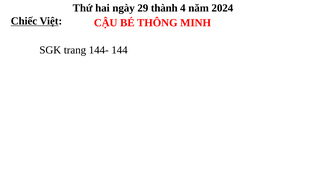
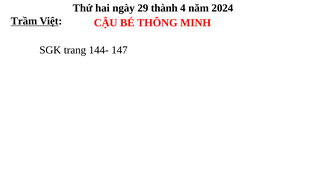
Chiếc: Chiếc -> Trầm
144: 144 -> 147
